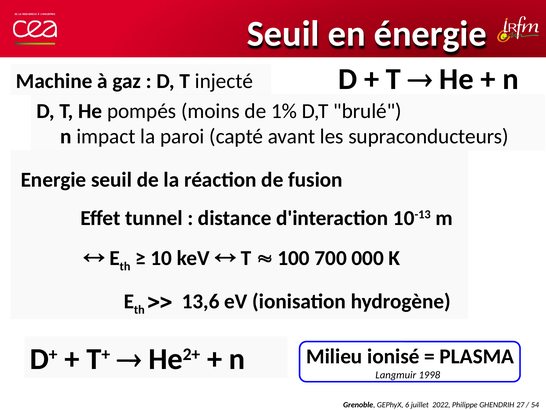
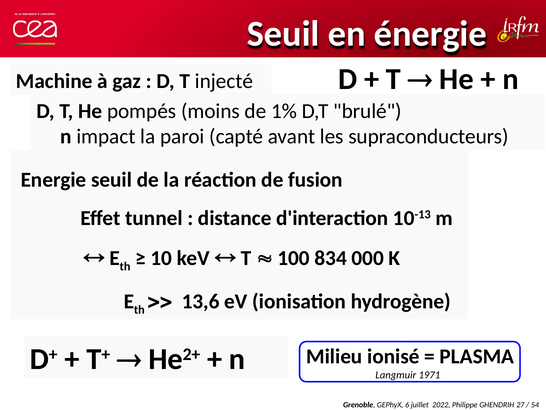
700: 700 -> 834
1998: 1998 -> 1971
